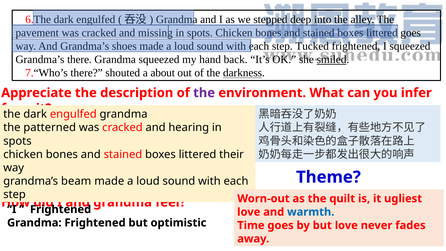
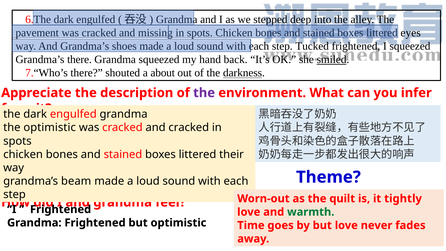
goes at (411, 33): goes -> eyes
the patterned: patterned -> optimistic
and hearing: hearing -> cracked
ugliest: ugliest -> tightly
warmth colour: blue -> green
